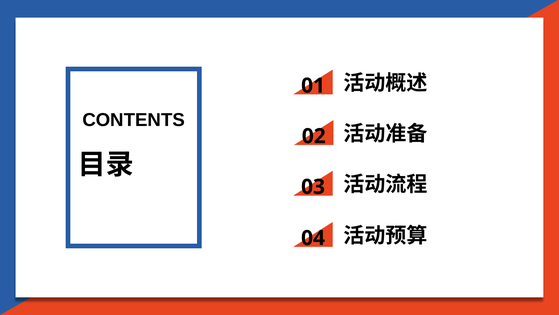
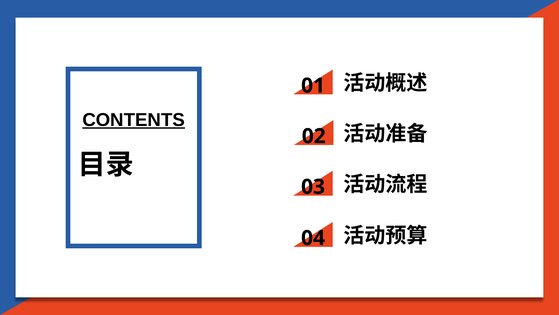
CONTENTS underline: none -> present
